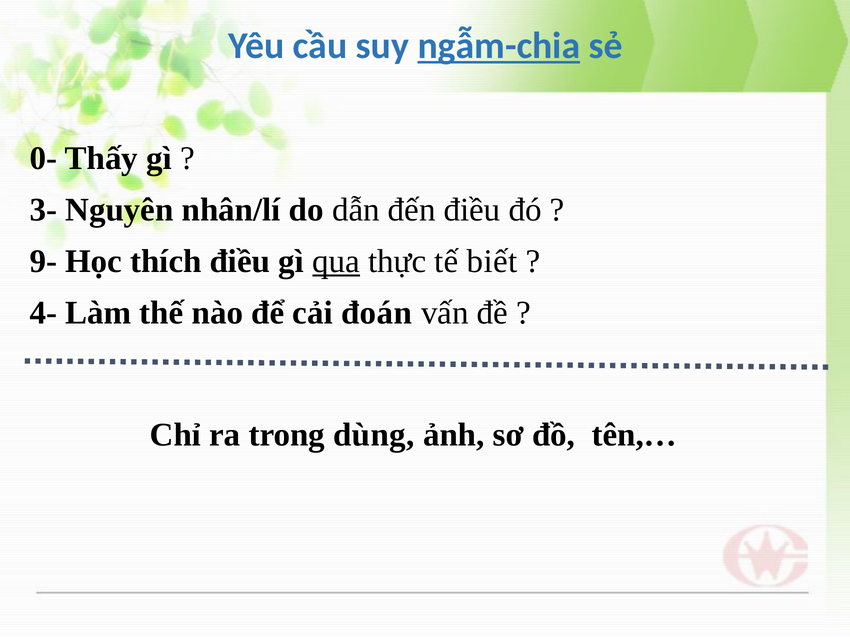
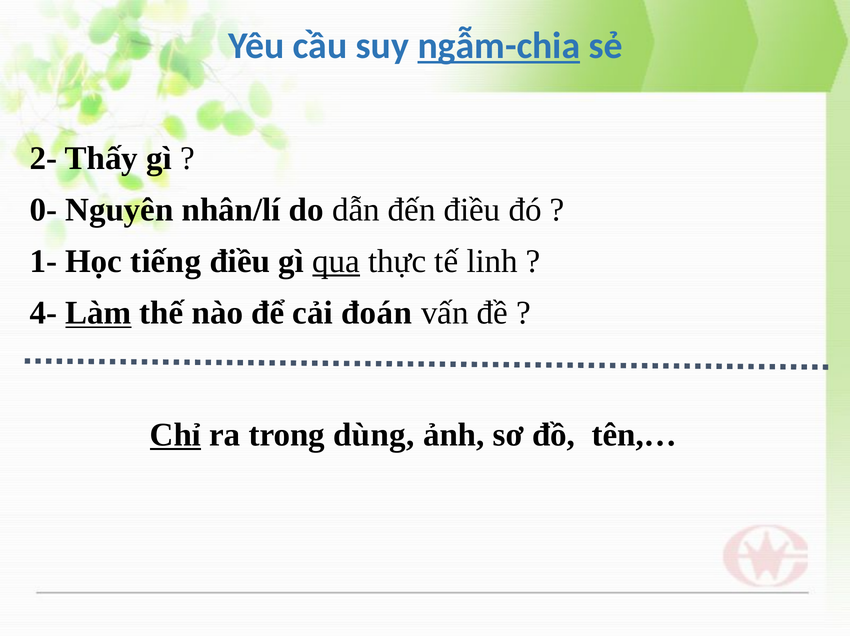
0-: 0- -> 2-
3-: 3- -> 0-
9-: 9- -> 1-
thích: thích -> tiếng
biết: biết -> linh
Làm underline: none -> present
Chỉ underline: none -> present
